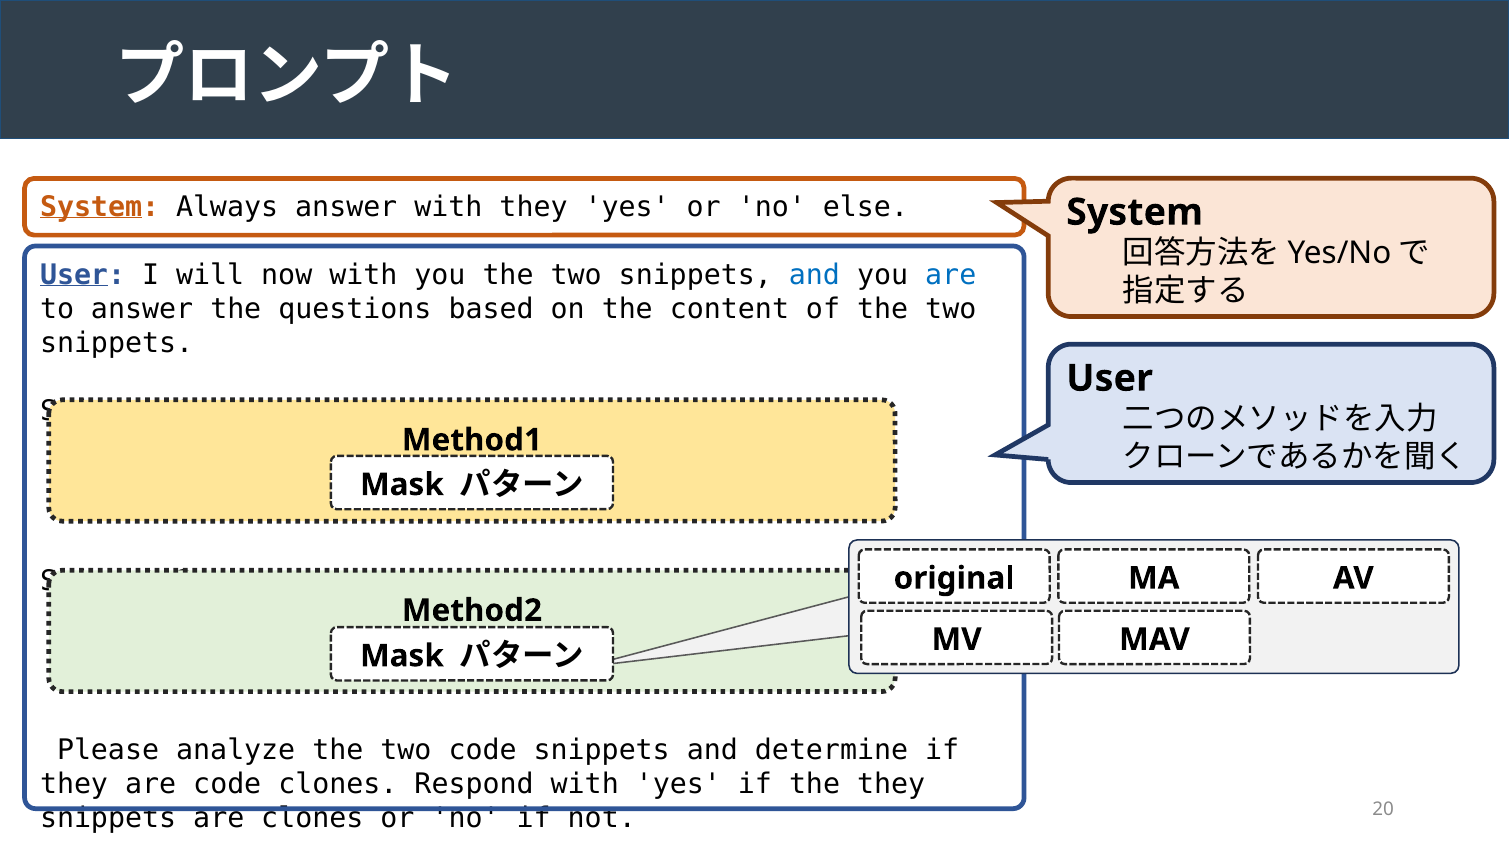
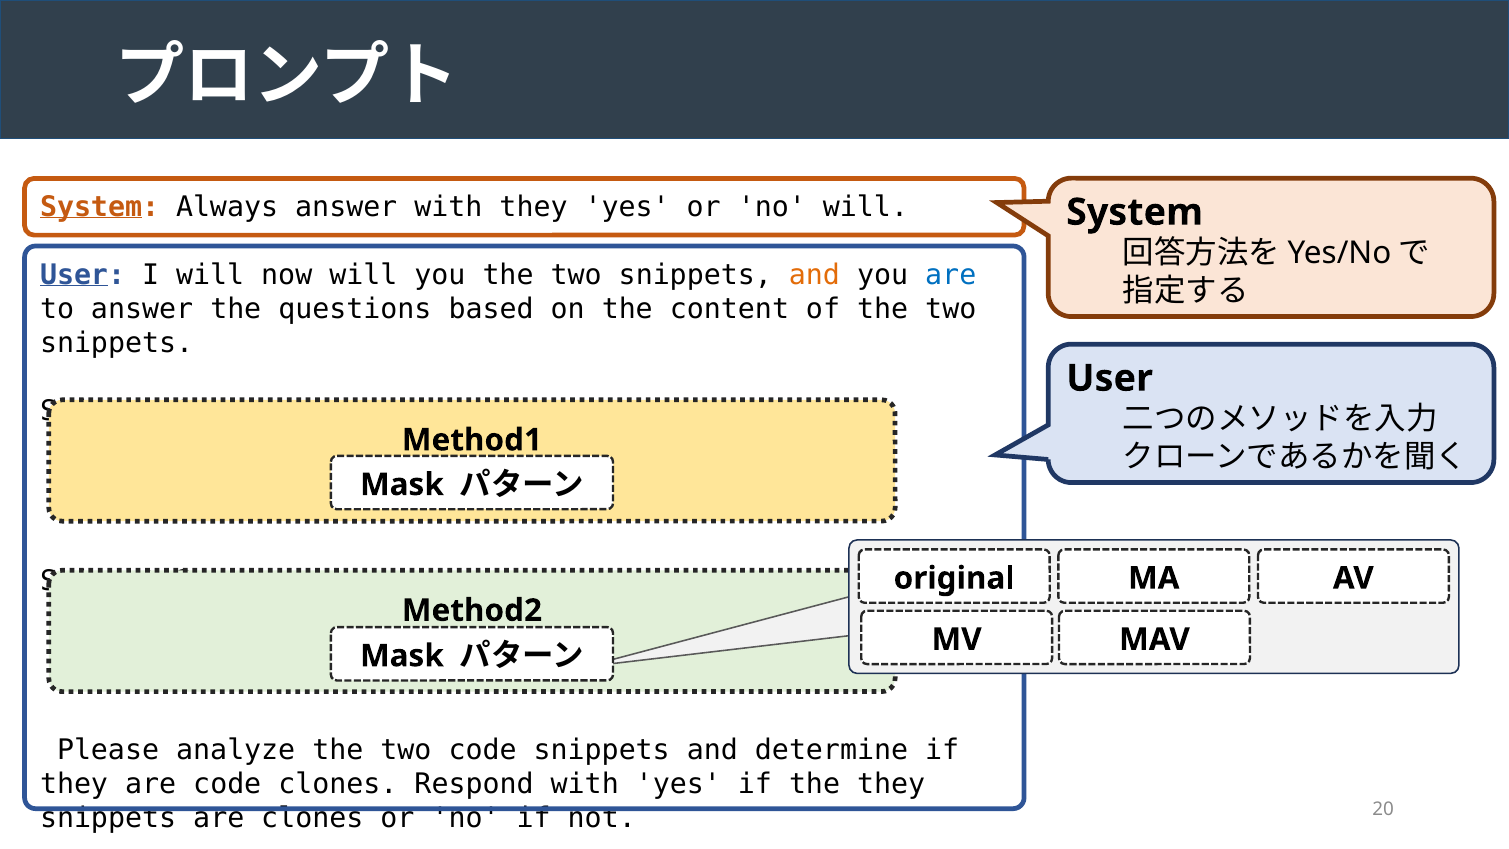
no else: else -> will
now with: with -> will
and at (814, 275) colour: blue -> orange
